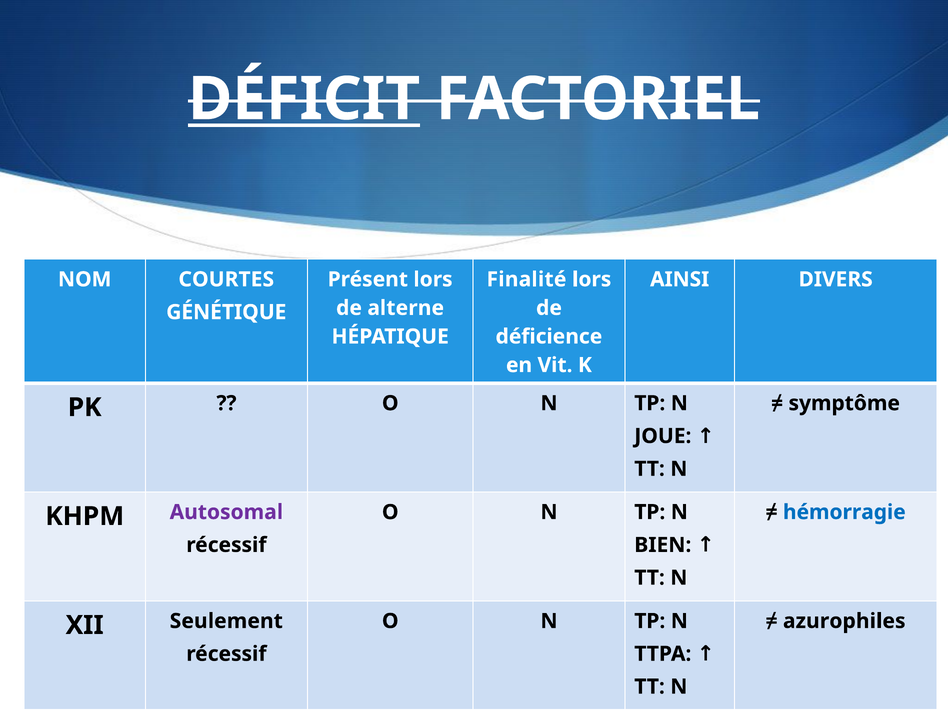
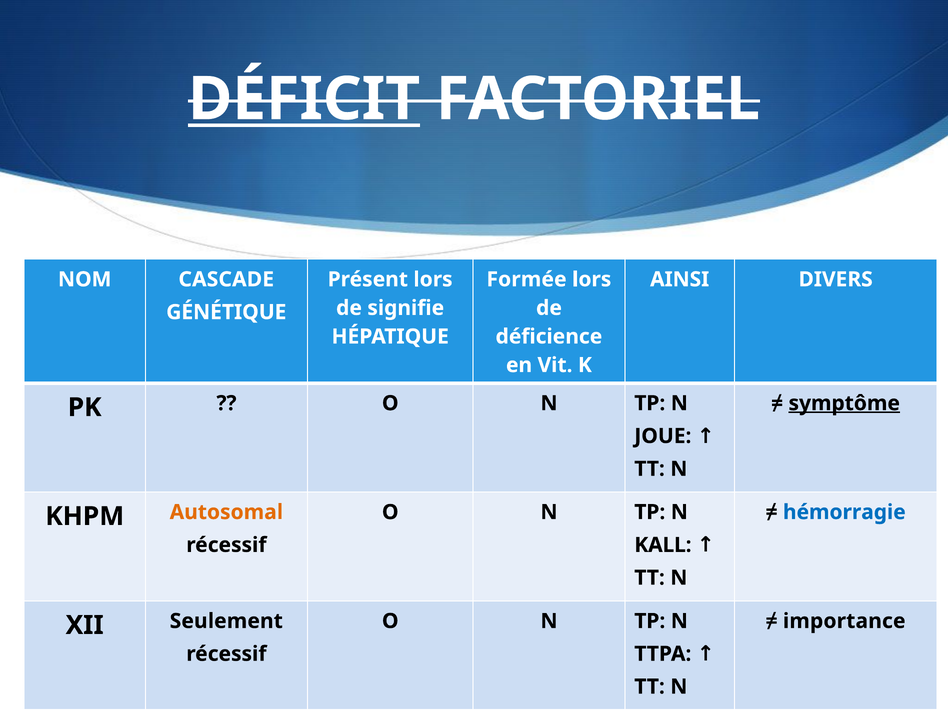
COURTES: COURTES -> CASCADE
Finalité: Finalité -> Formée
alterne: alterne -> signifie
symptôme underline: none -> present
Autosomal colour: purple -> orange
BIEN: BIEN -> KALL
azurophiles: azurophiles -> importance
